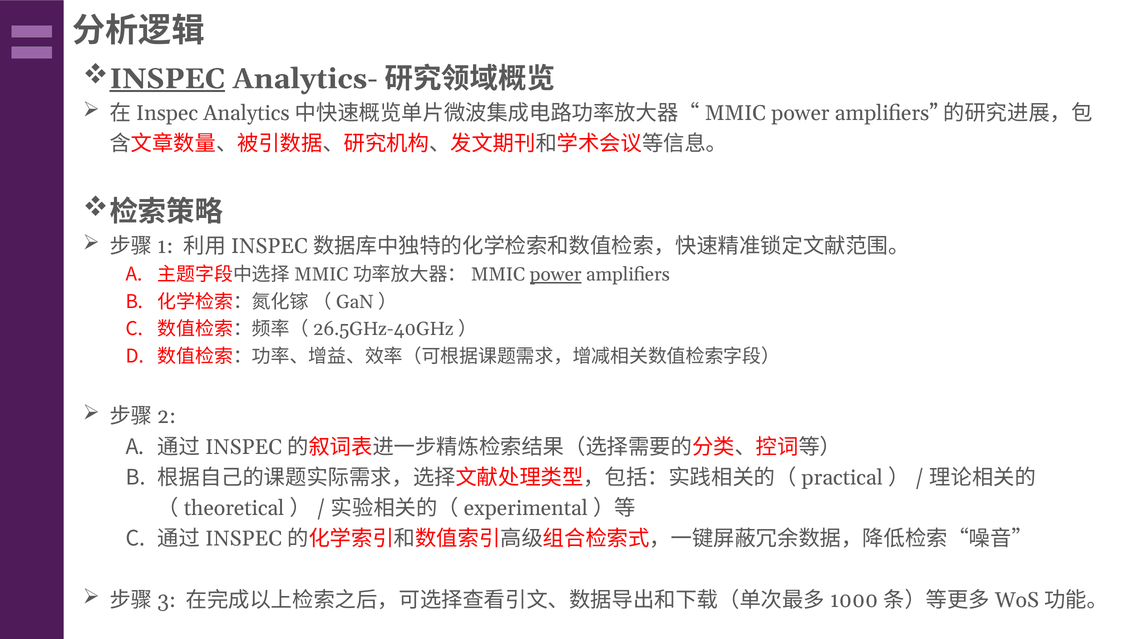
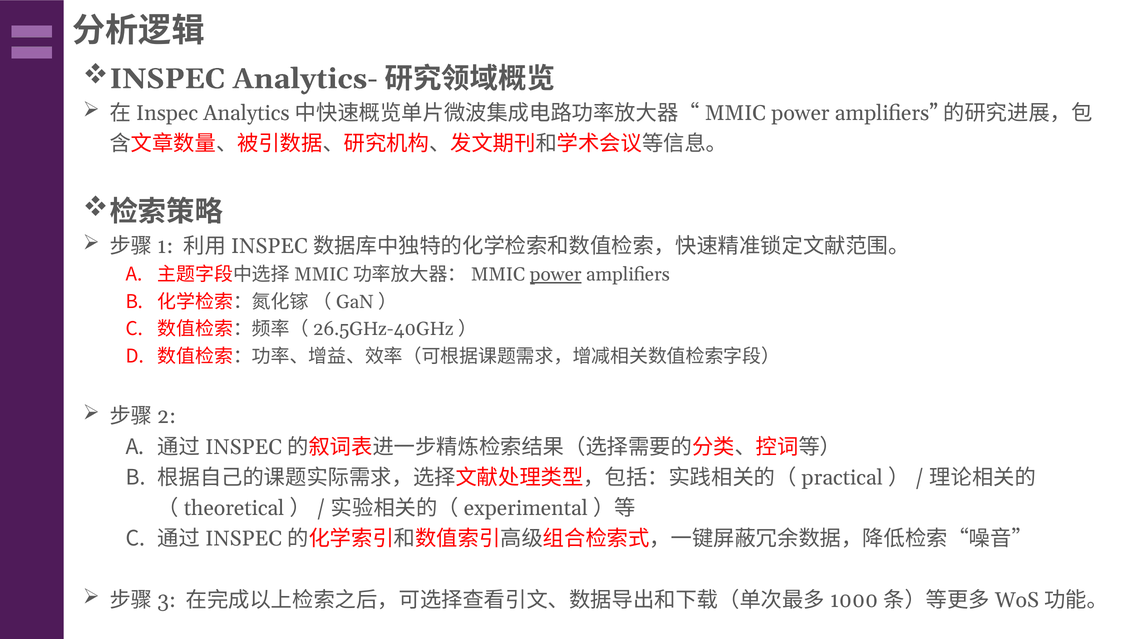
INSPEC underline: present -> none
